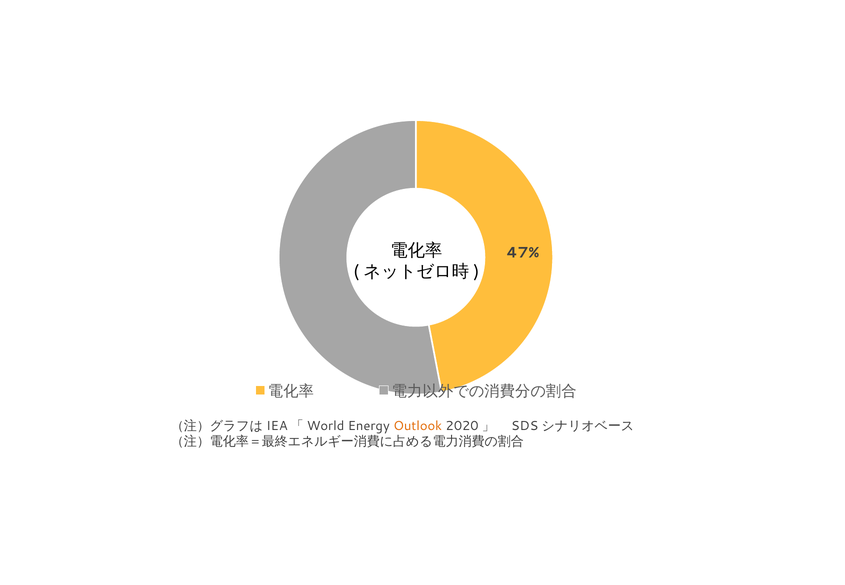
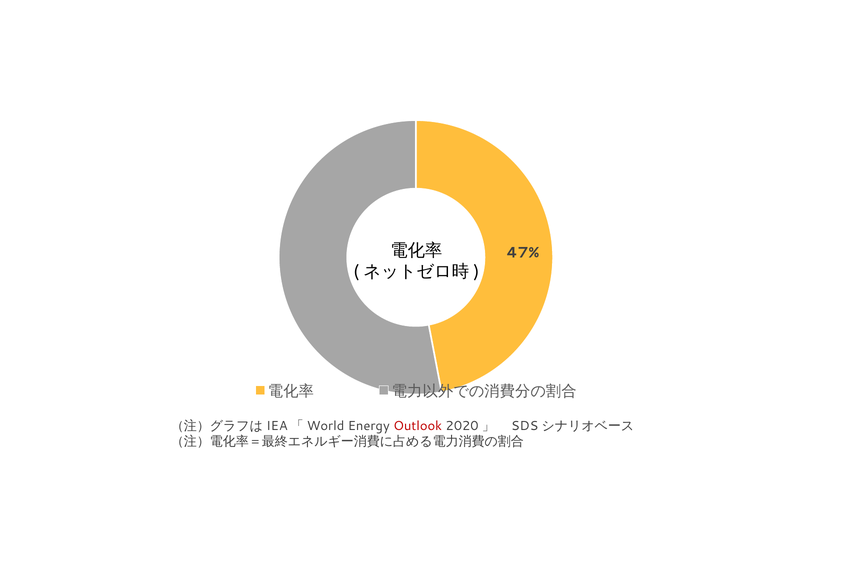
Outlook colour: orange -> red
